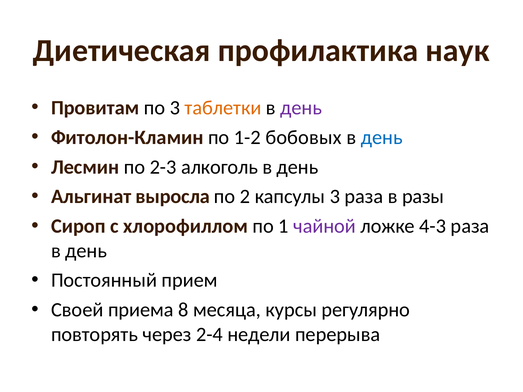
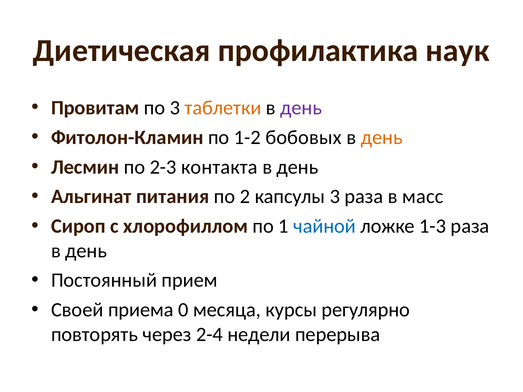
день at (382, 137) colour: blue -> orange
алкоголь: алкоголь -> контакта
выросла: выросла -> питания
разы: разы -> масс
чайной colour: purple -> blue
4-3: 4-3 -> 1-3
8: 8 -> 0
